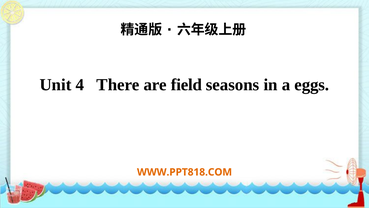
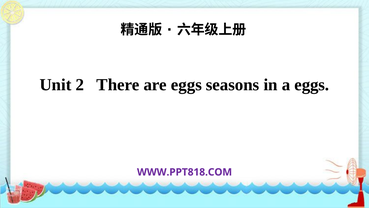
4: 4 -> 2
are field: field -> eggs
WWW.PPT818.COM colour: orange -> purple
